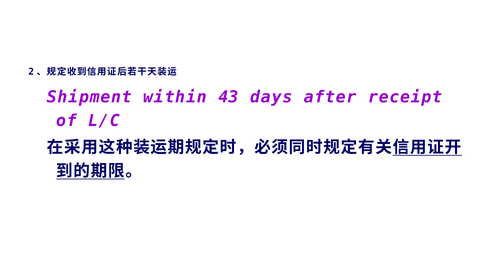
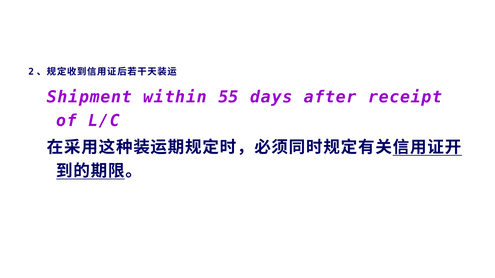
43: 43 -> 55
